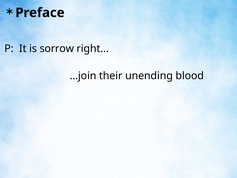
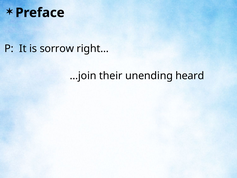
blood: blood -> heard
